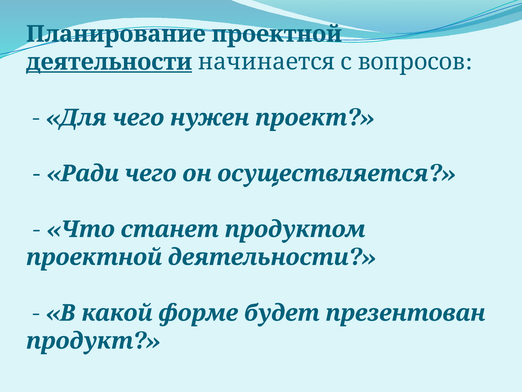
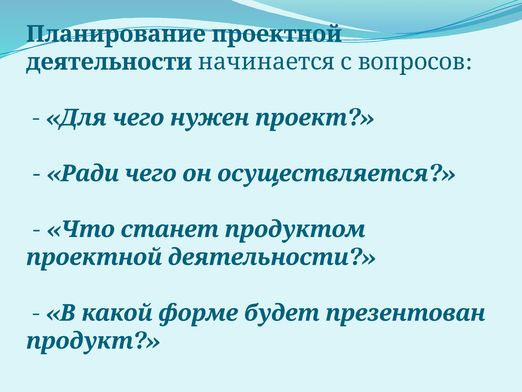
деятельности at (109, 62) underline: present -> none
